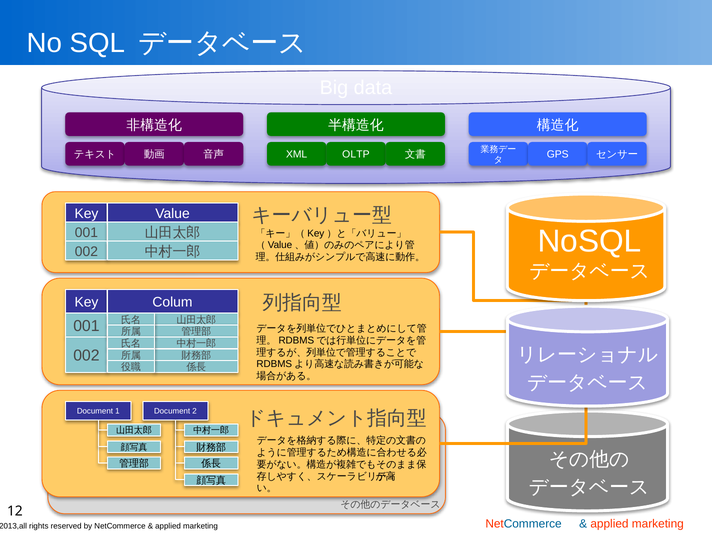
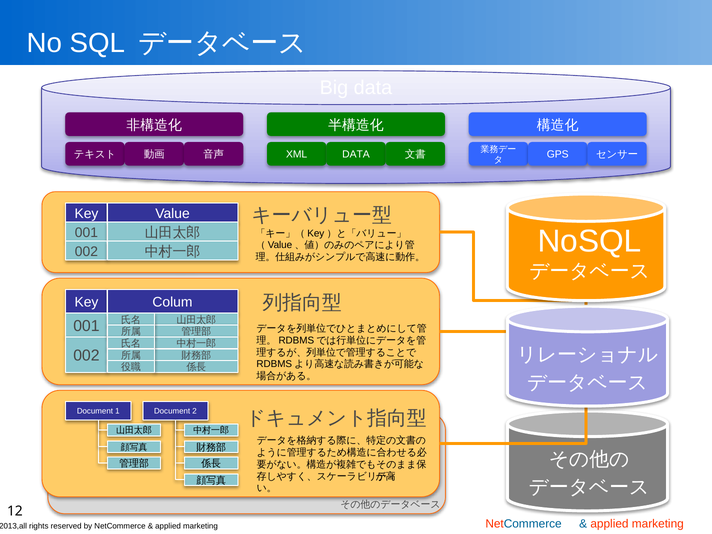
OLTP at (356, 155): OLTP -> DATA
